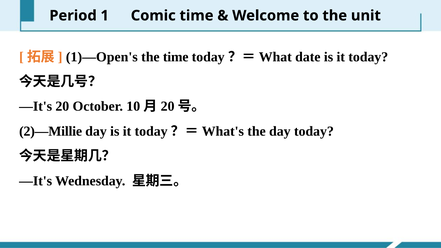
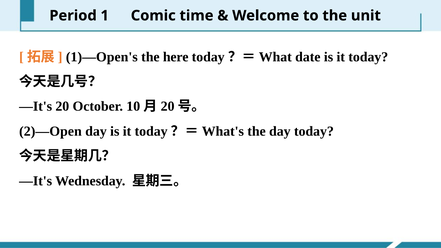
the time: time -> here
2)—Millie: 2)—Millie -> 2)—Open
